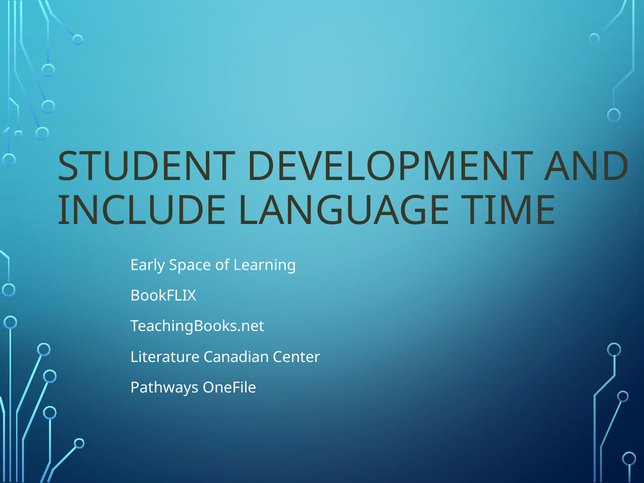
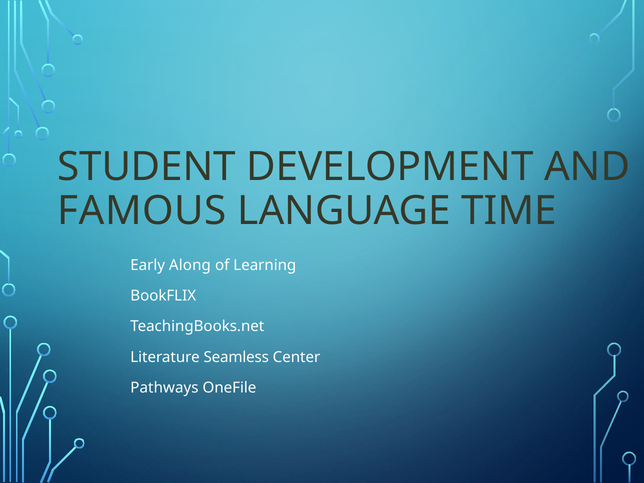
INCLUDE: INCLUDE -> FAMOUS
Space: Space -> Along
Canadian: Canadian -> Seamless
